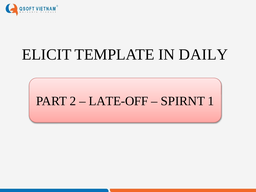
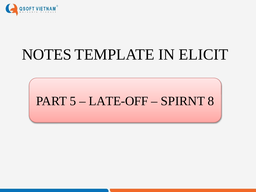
ELICIT: ELICIT -> NOTES
DAILY: DAILY -> ELICIT
2: 2 -> 5
1: 1 -> 8
